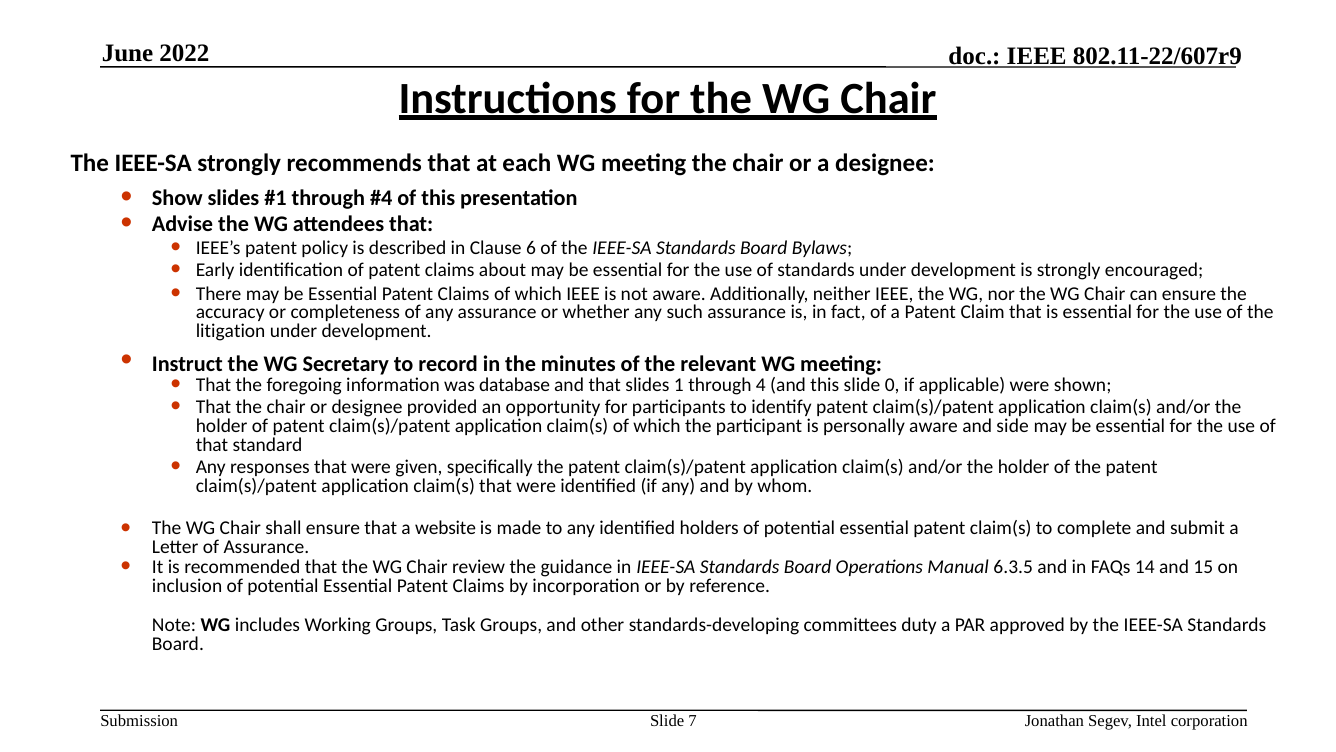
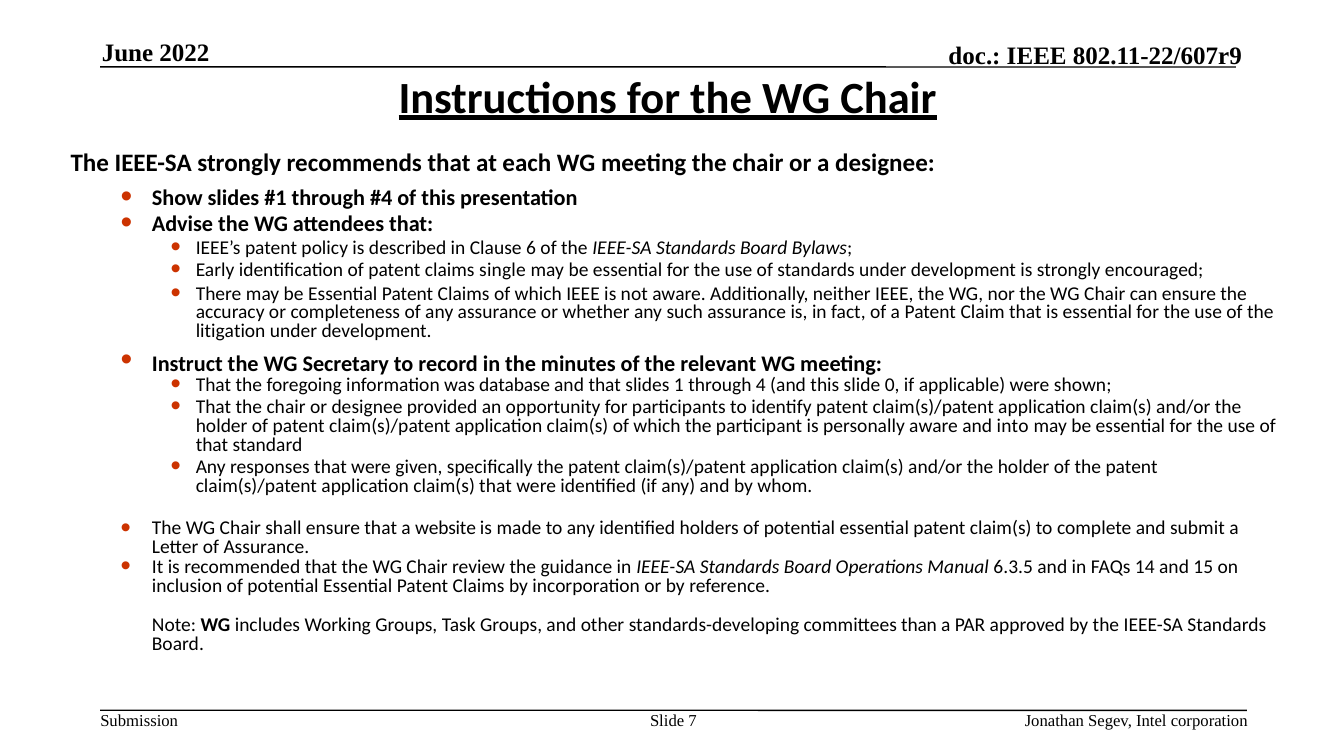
about: about -> single
side: side -> into
duty: duty -> than
